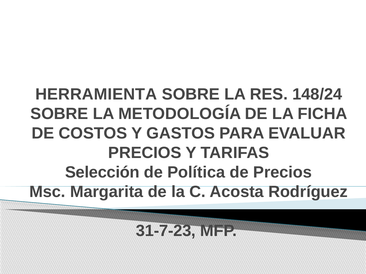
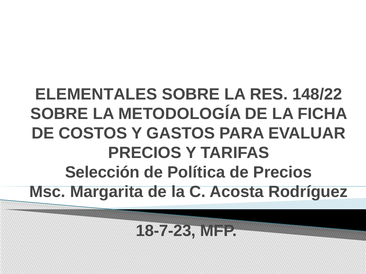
HERRAMIENTA: HERRAMIENTA -> ELEMENTALES
148/24: 148/24 -> 148/22
31-7-23: 31-7-23 -> 18-7-23
